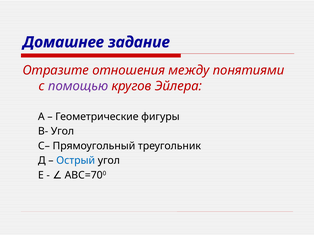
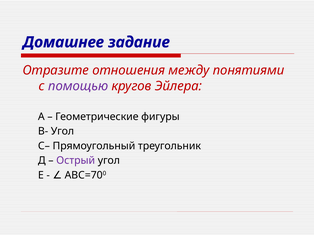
Острый colour: blue -> purple
